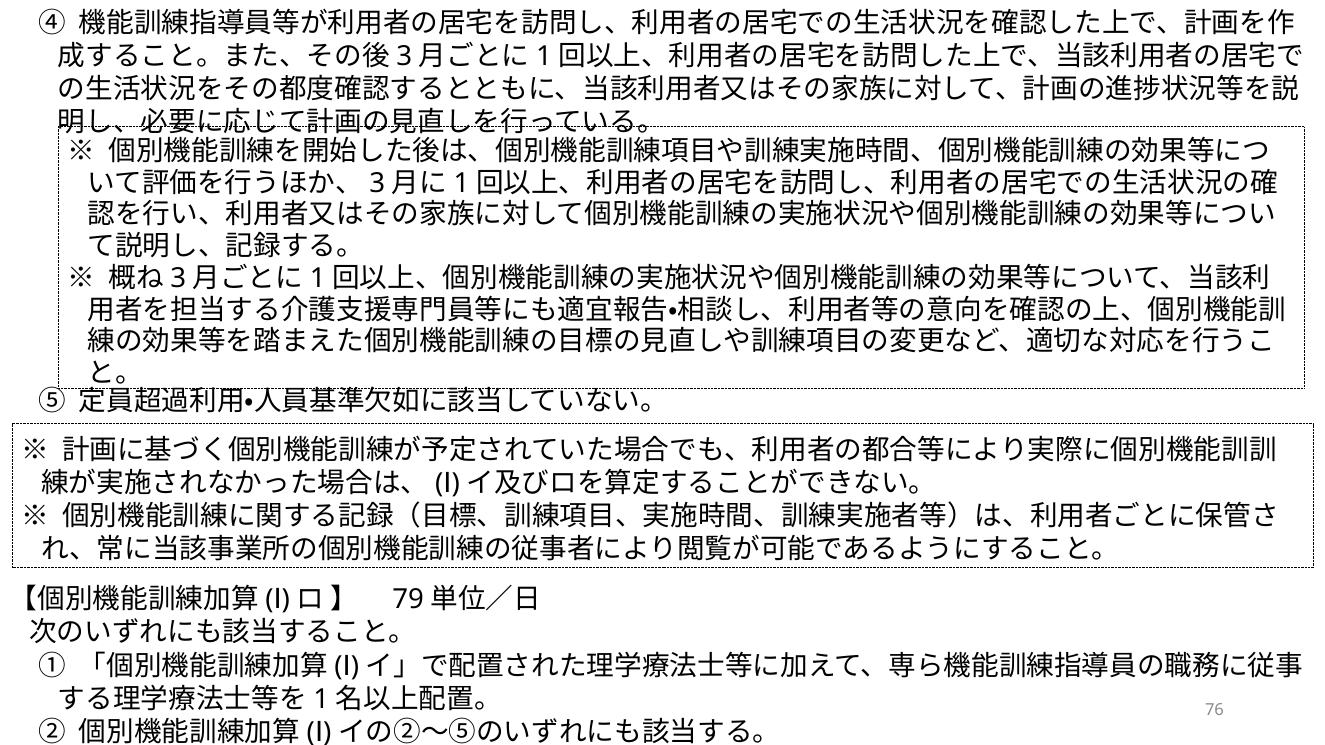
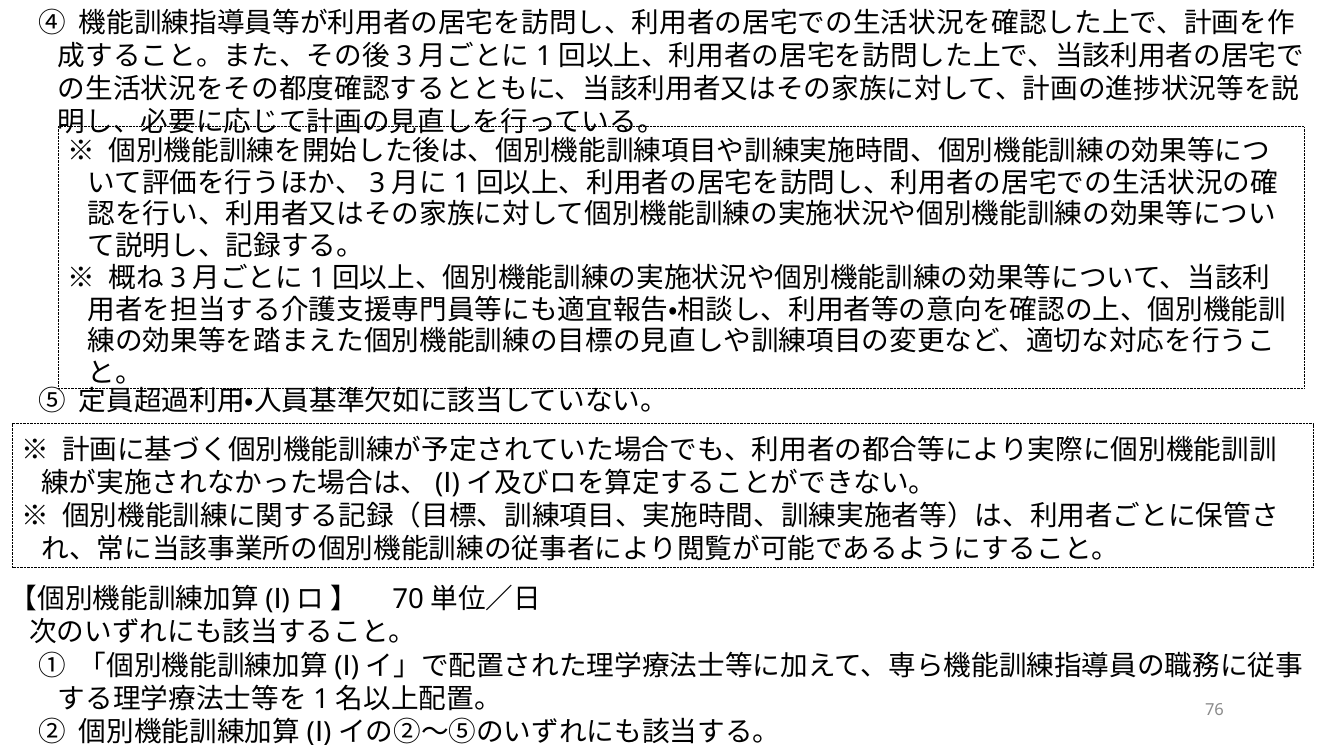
79: 79 -> 70
